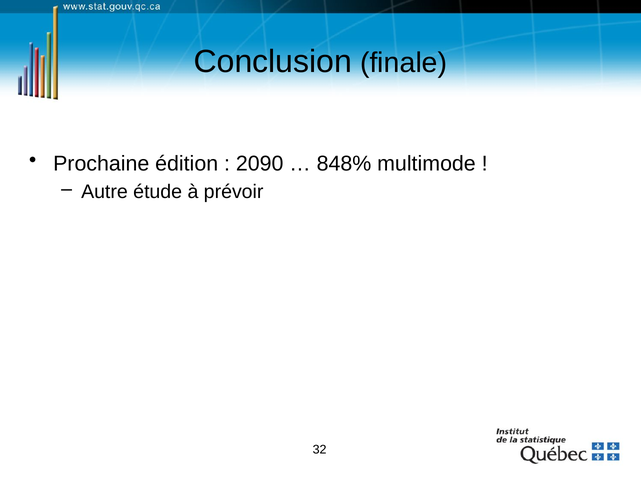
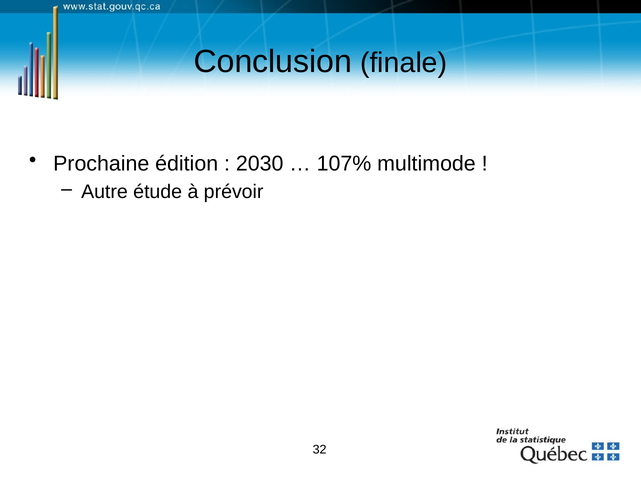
2090: 2090 -> 2030
848%: 848% -> 107%
